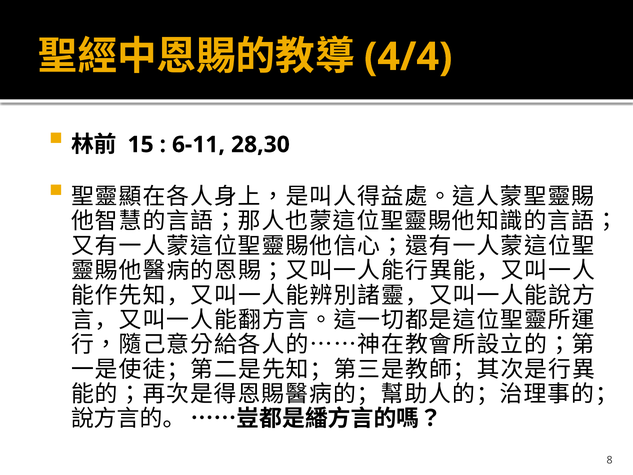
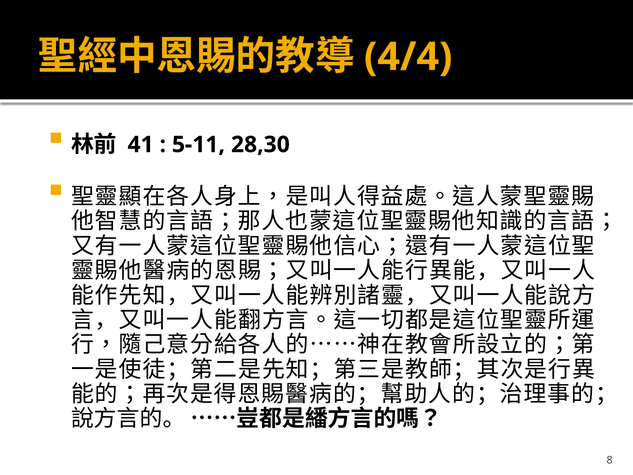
15: 15 -> 41
6-11: 6-11 -> 5-11
